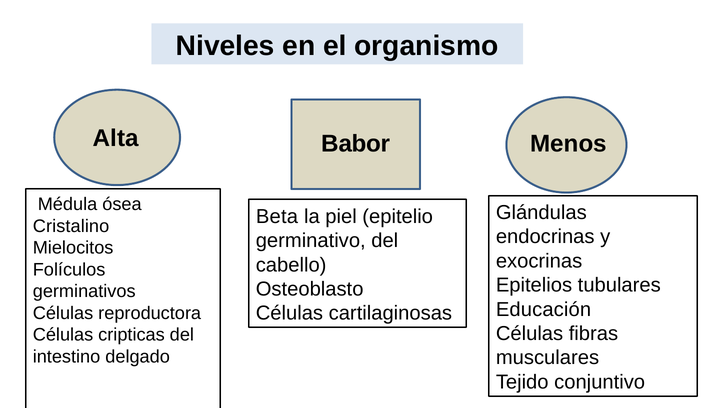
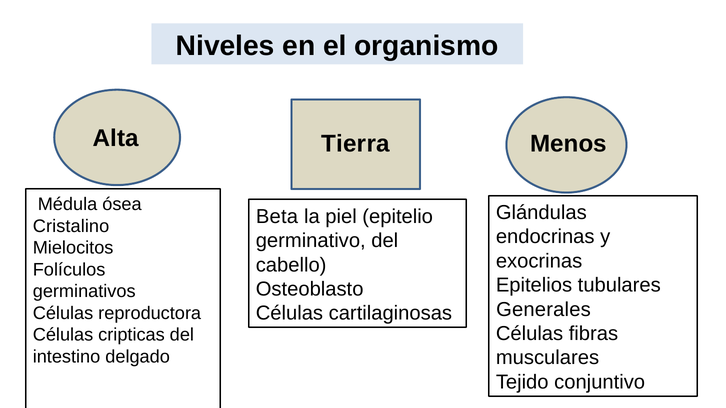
Babor: Babor -> Tierra
Educación: Educación -> Generales
